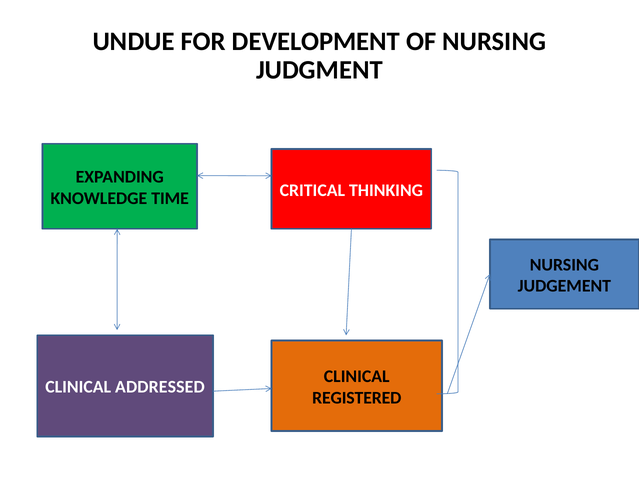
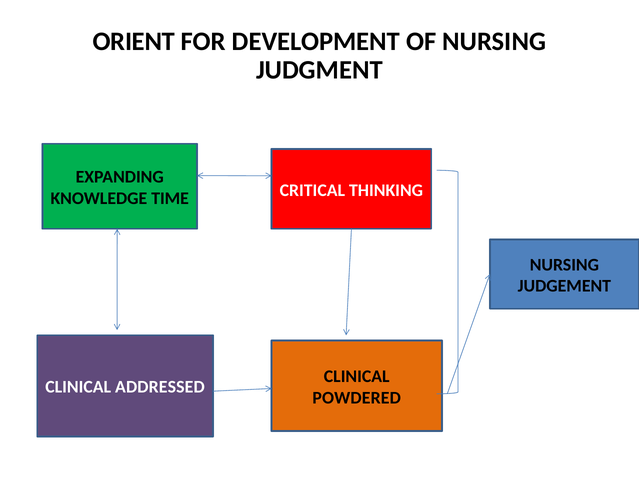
UNDUE: UNDUE -> ORIENT
REGISTERED: REGISTERED -> POWDERED
